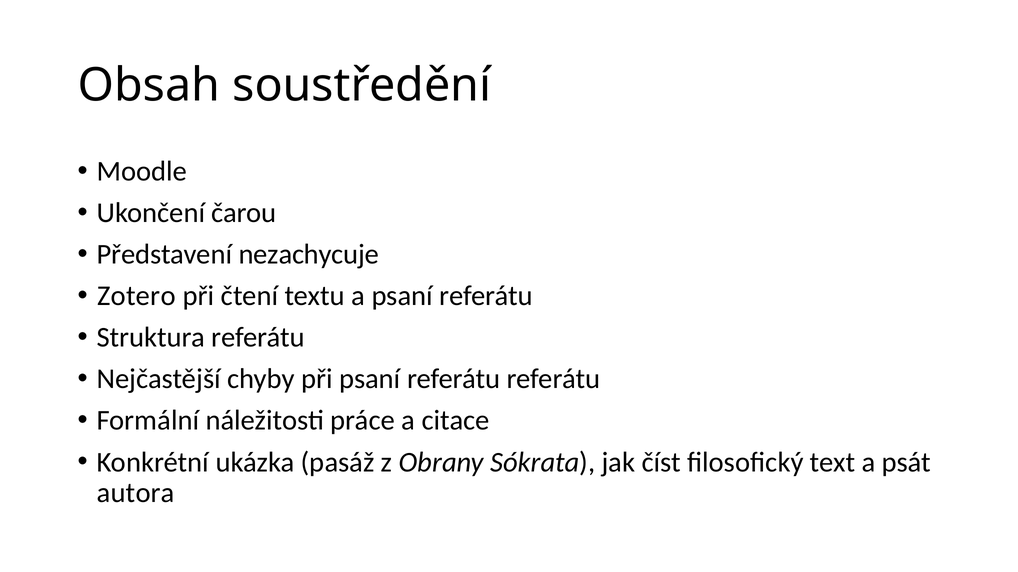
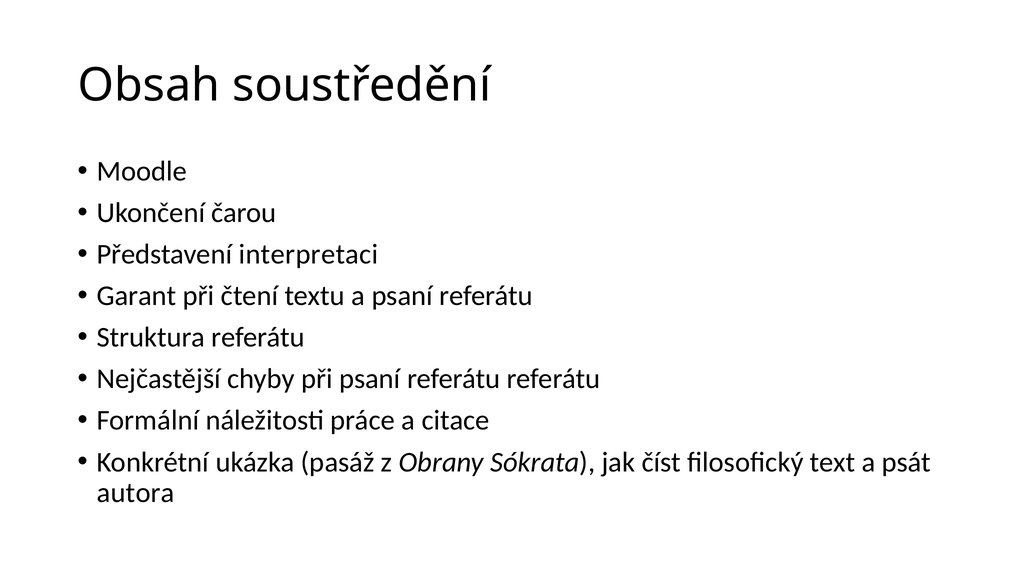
nezachycuje: nezachycuje -> interpretaci
Zotero: Zotero -> Garant
